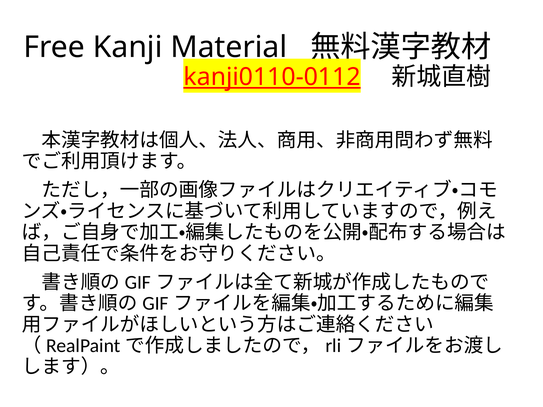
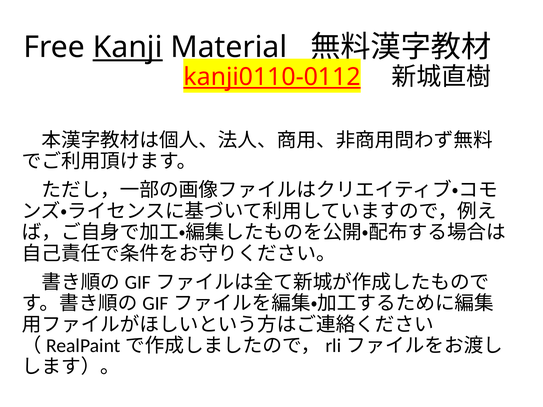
Kanji underline: none -> present
